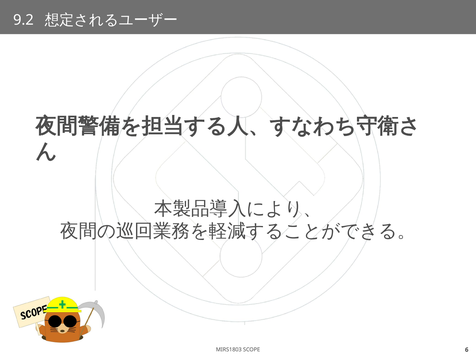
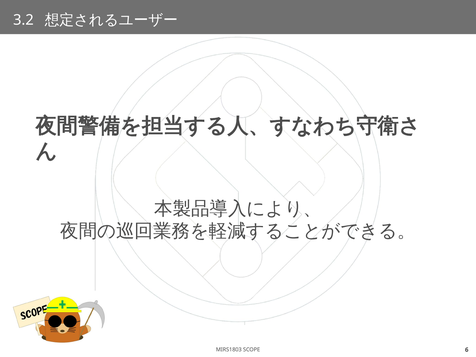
9.2: 9.2 -> 3.2
